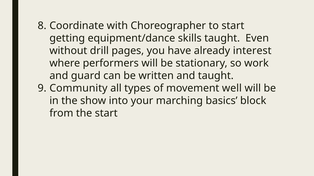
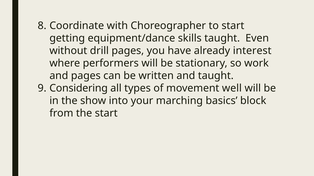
and guard: guard -> pages
Community: Community -> Considering
